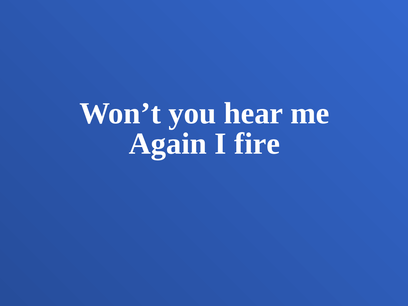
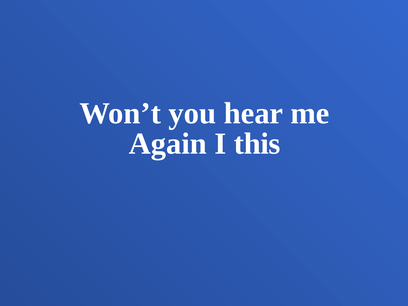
fire: fire -> this
